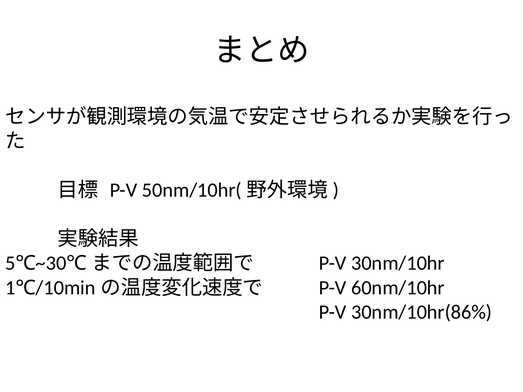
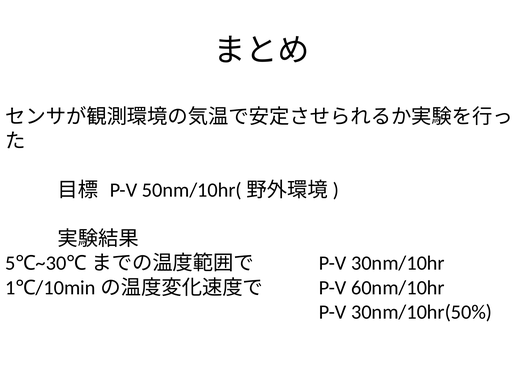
30nm/10hr(86%: 30nm/10hr(86% -> 30nm/10hr(50%
